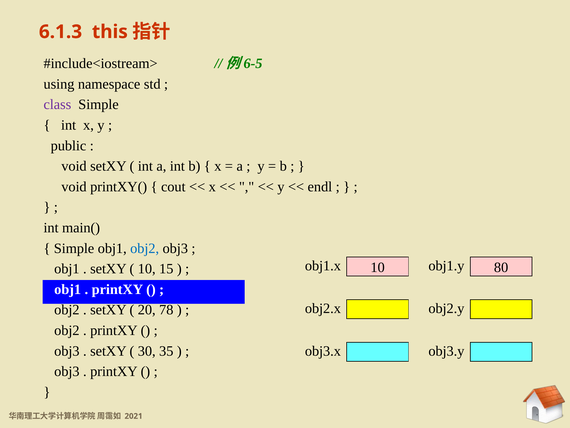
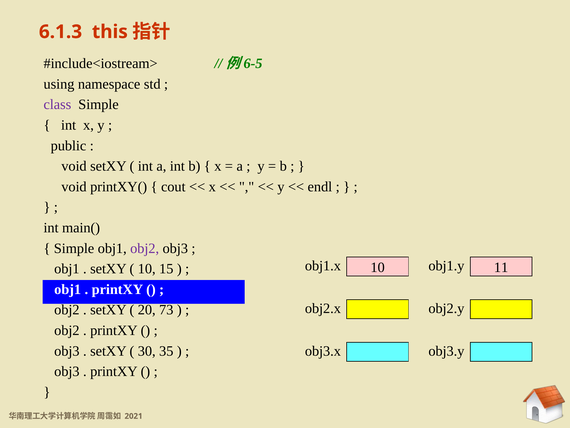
obj2 at (145, 248) colour: blue -> purple
80: 80 -> 11
78: 78 -> 73
